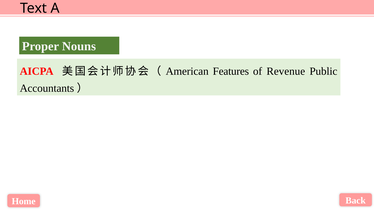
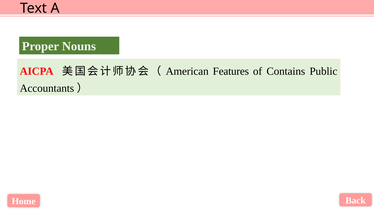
Revenue: Revenue -> Contains
